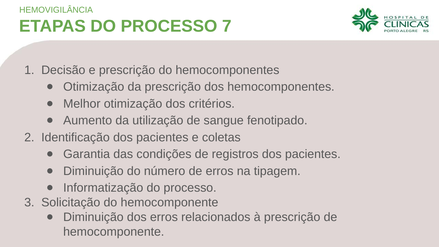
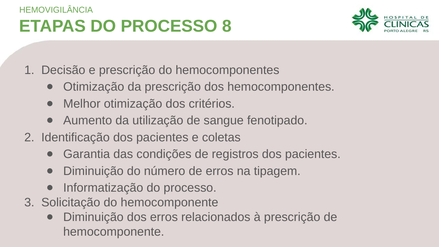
7: 7 -> 8
